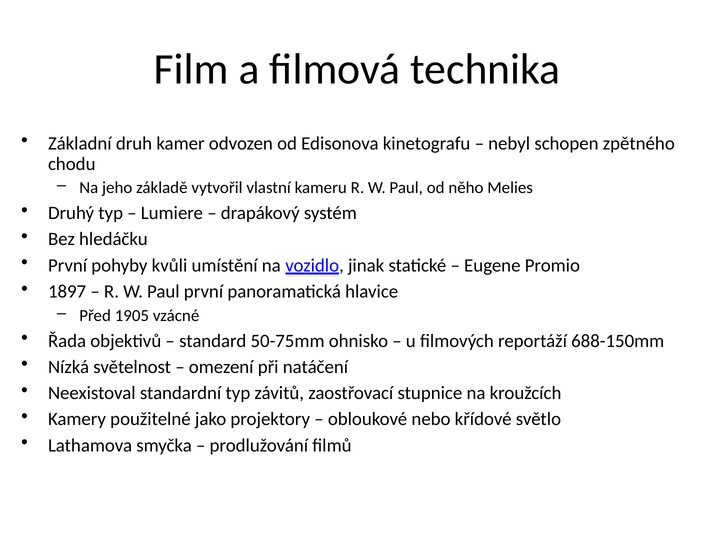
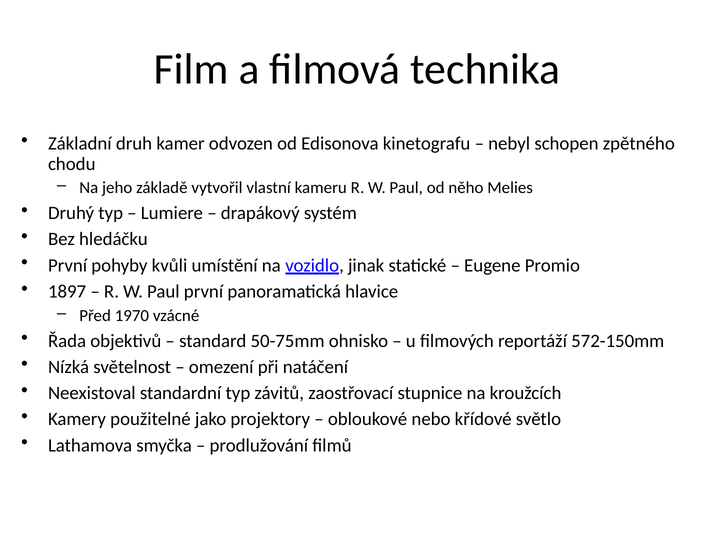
1905: 1905 -> 1970
688-150mm: 688-150mm -> 572-150mm
